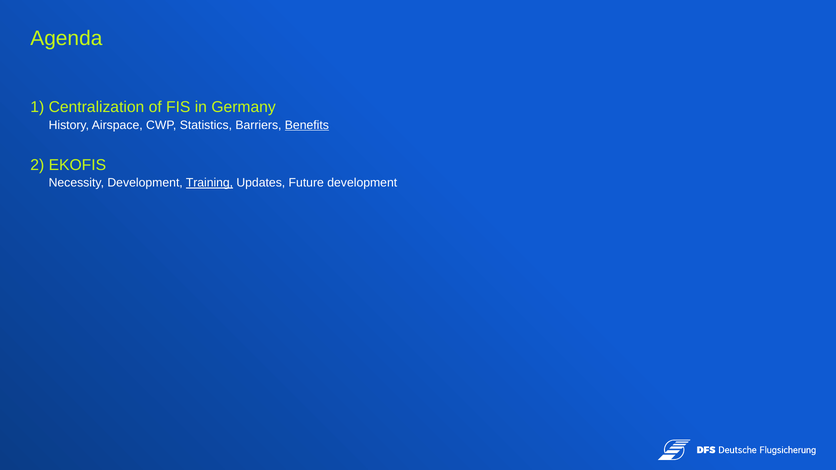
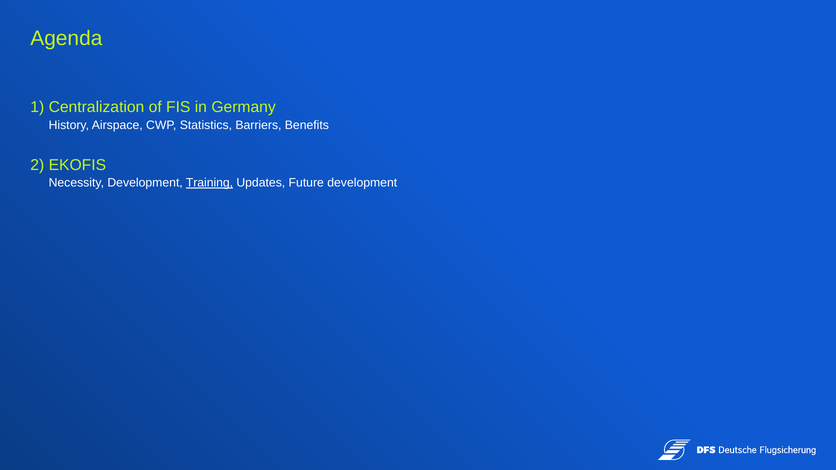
Benefits underline: present -> none
